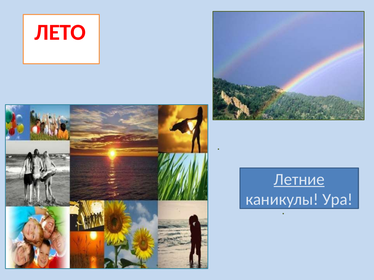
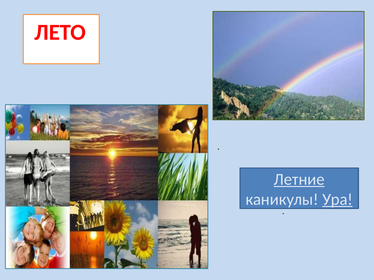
Ура underline: none -> present
